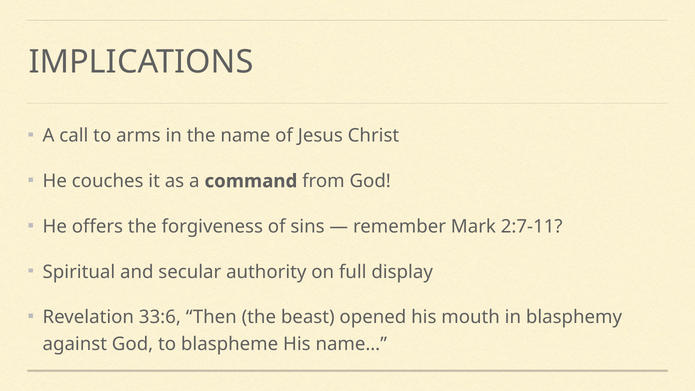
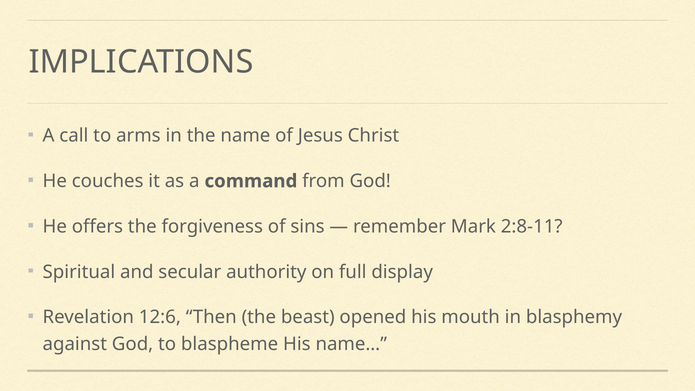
2:7-11: 2:7-11 -> 2:8-11
33:6: 33:6 -> 12:6
